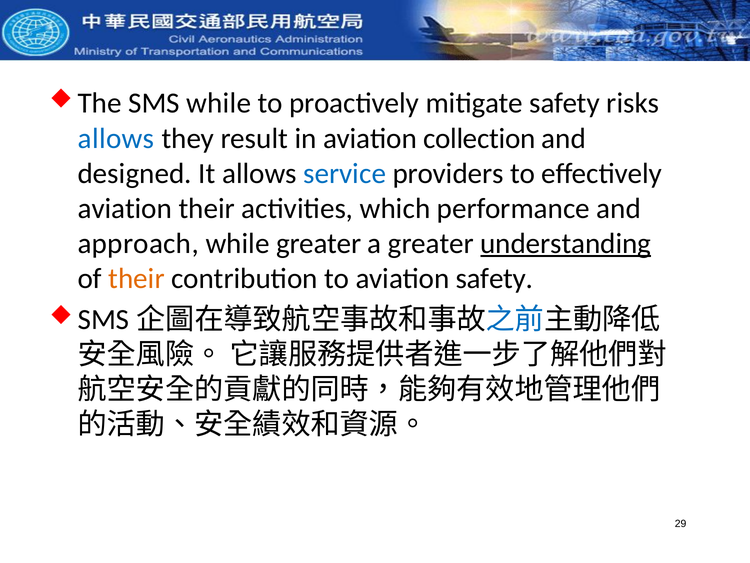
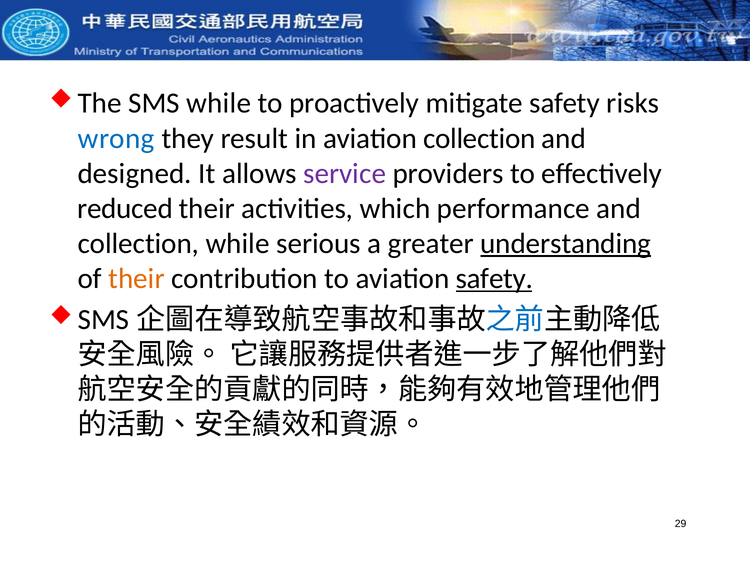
allows at (116, 138): allows -> wrong
service colour: blue -> purple
aviation at (125, 208): aviation -> reduced
approach at (138, 243): approach -> collection
while greater: greater -> serious
safety at (494, 278) underline: none -> present
